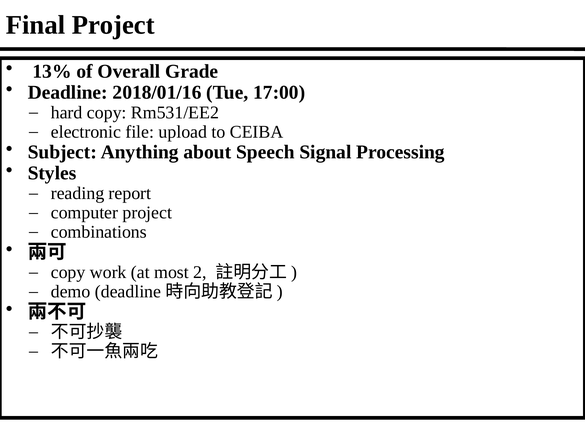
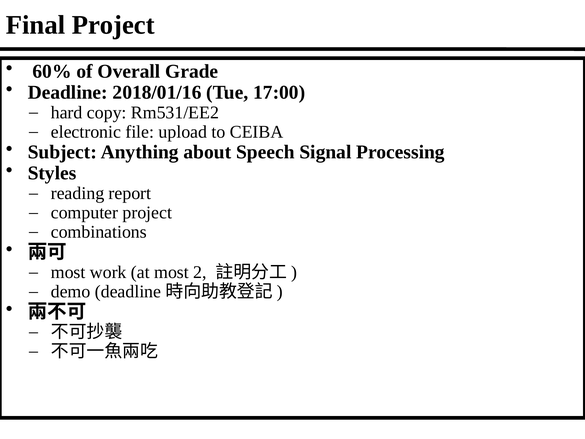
13%: 13% -> 60%
copy at (68, 272): copy -> most
